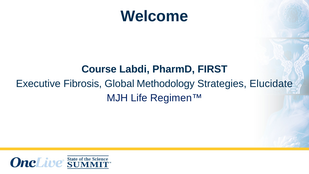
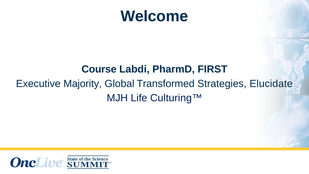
Fibrosis: Fibrosis -> Majority
Methodology: Methodology -> Transformed
Regimen™: Regimen™ -> Culturing™
